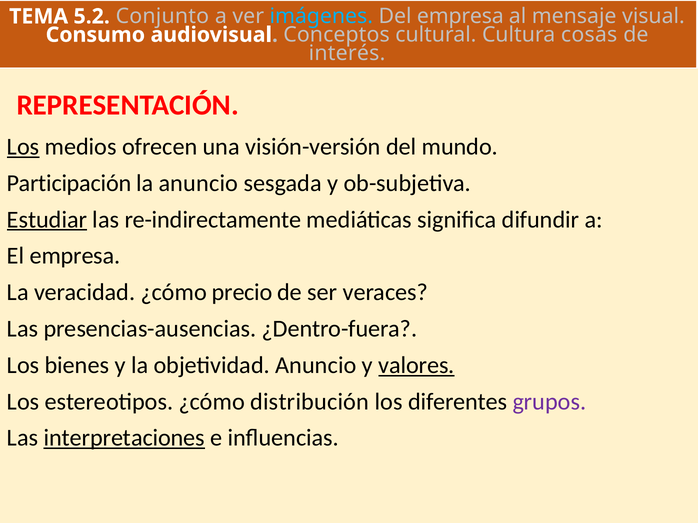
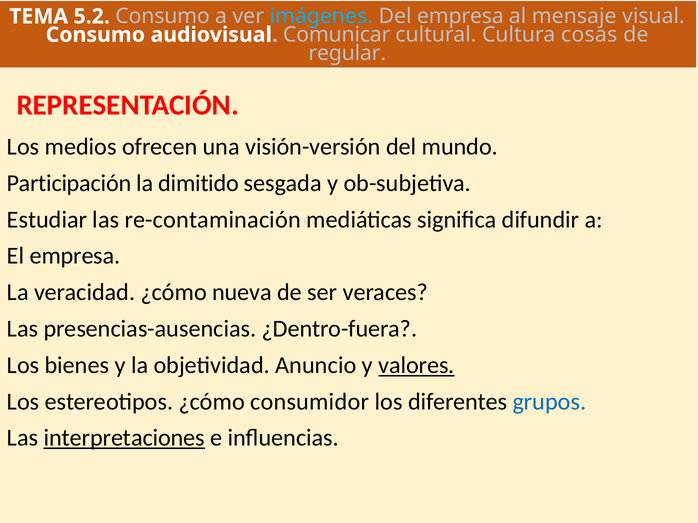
5.2 Conjunto: Conjunto -> Consumo
Conceptos: Conceptos -> Comunicar
interés: interés -> regular
Los at (23, 147) underline: present -> none
la anuncio: anuncio -> dimitido
Estudiar underline: present -> none
re-indirectamente: re-indirectamente -> re-contaminación
precio: precio -> nueva
distribución: distribución -> consumidor
grupos colour: purple -> blue
